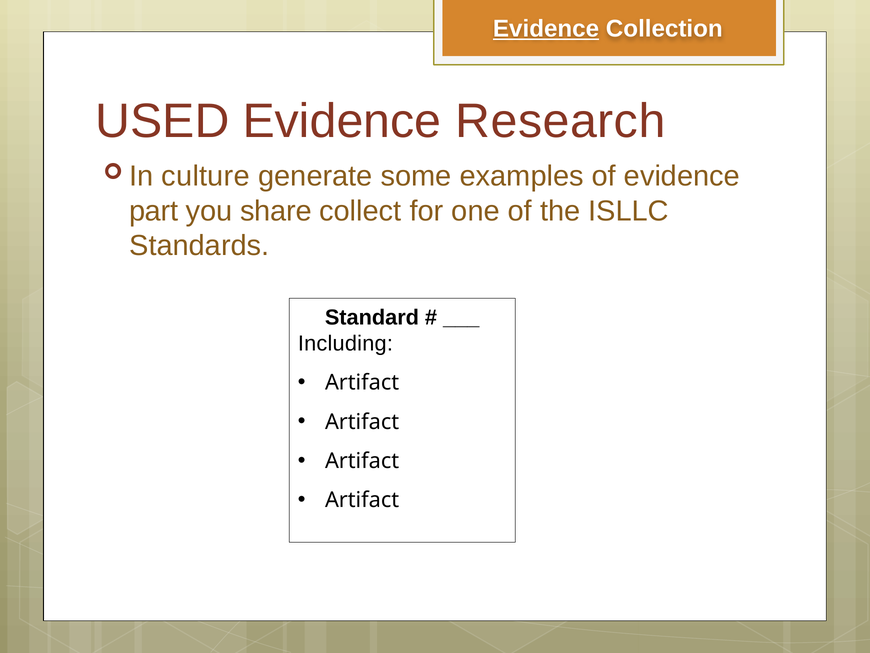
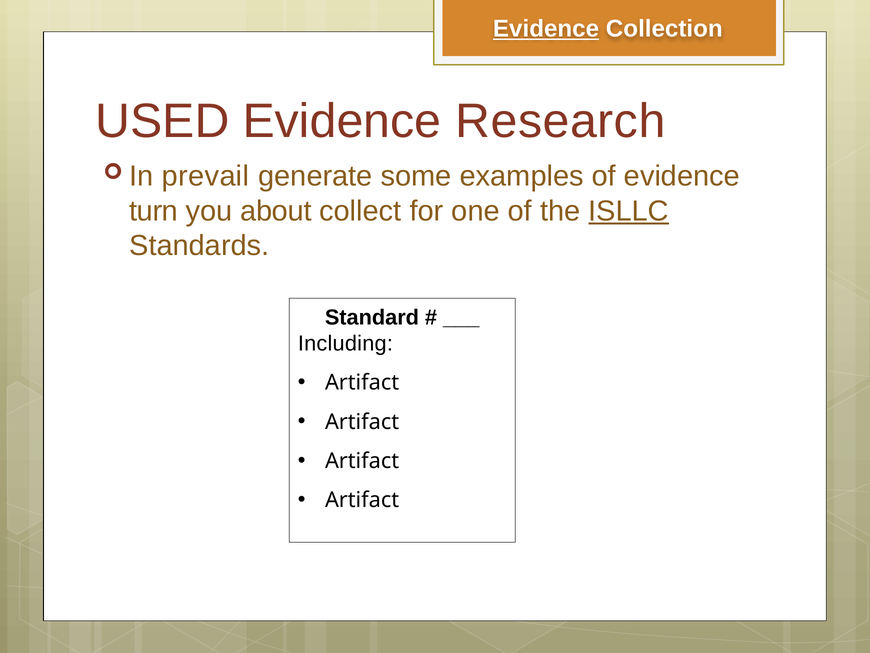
culture: culture -> prevail
part: part -> turn
share: share -> about
ISLLC underline: none -> present
